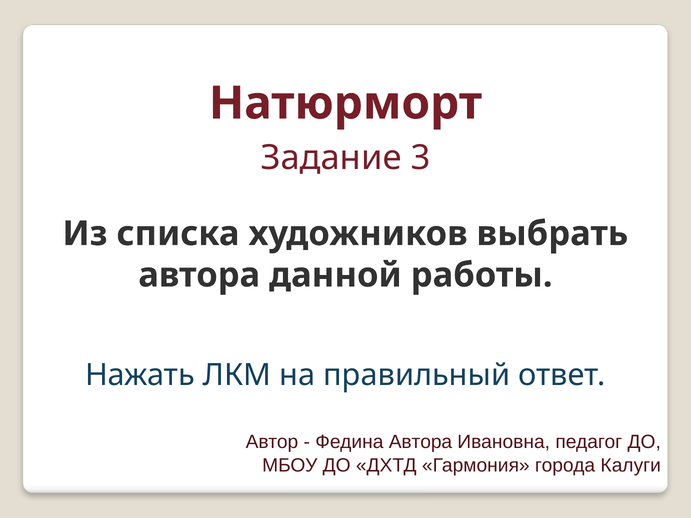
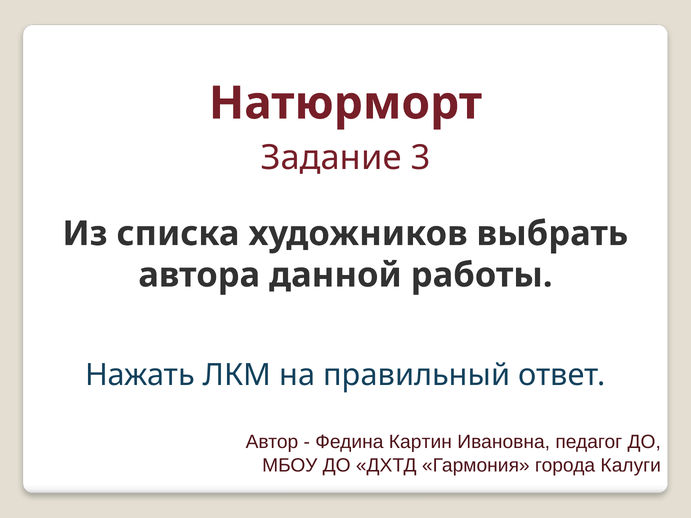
Федина Автора: Автора -> Картин
